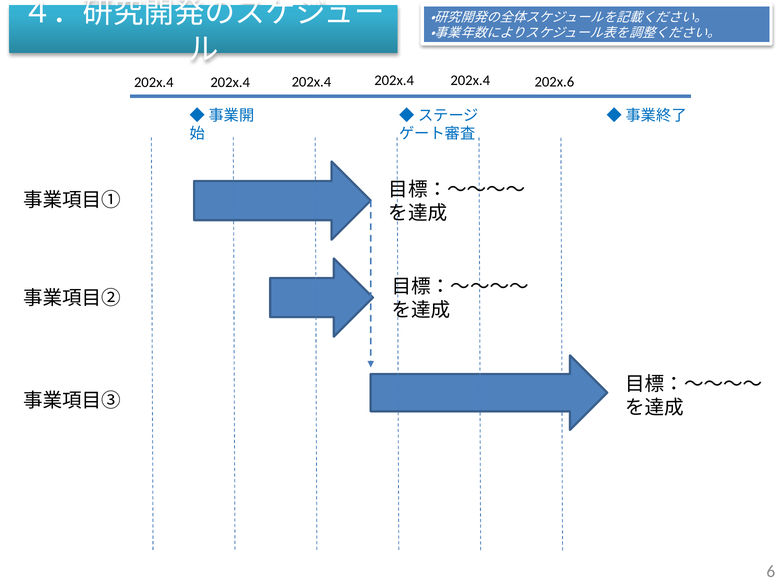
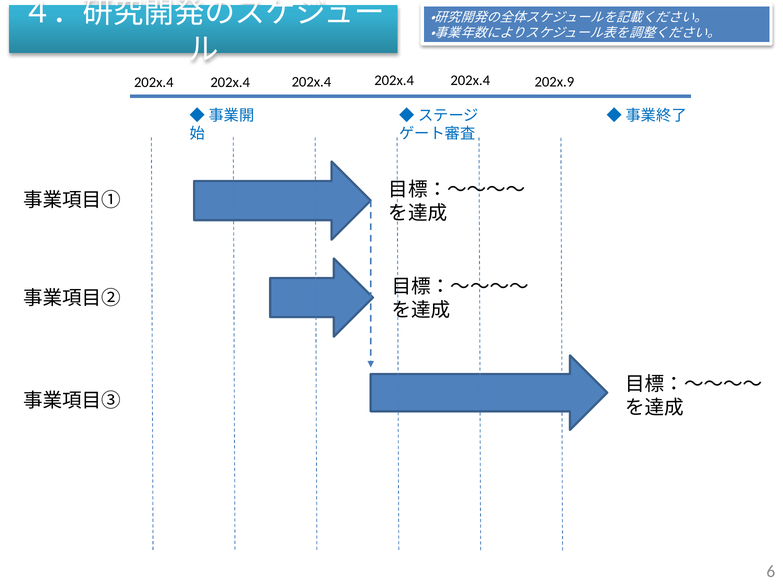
202x.6: 202x.6 -> 202x.9
